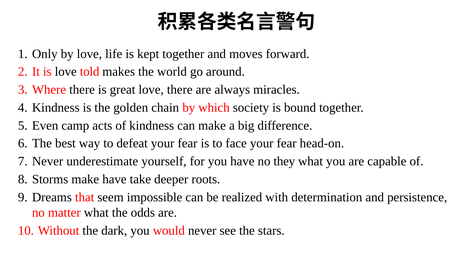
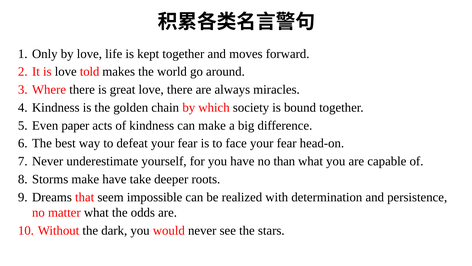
camp: camp -> paper
they: they -> than
